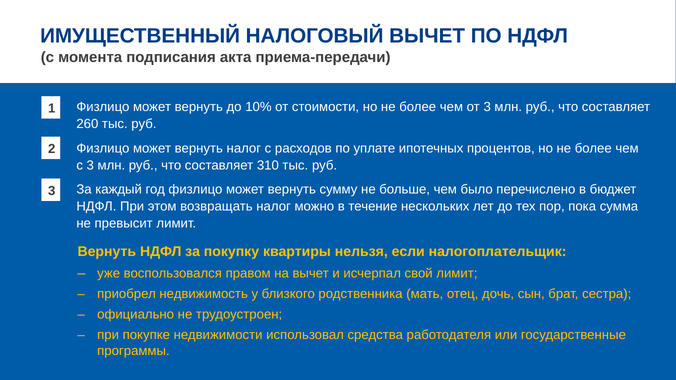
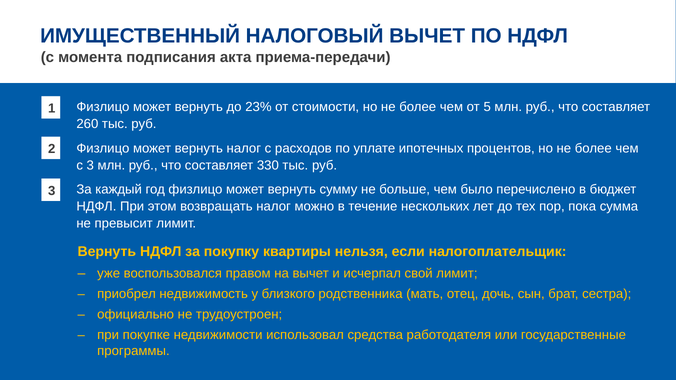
10%: 10% -> 23%
от 3: 3 -> 5
310: 310 -> 330
